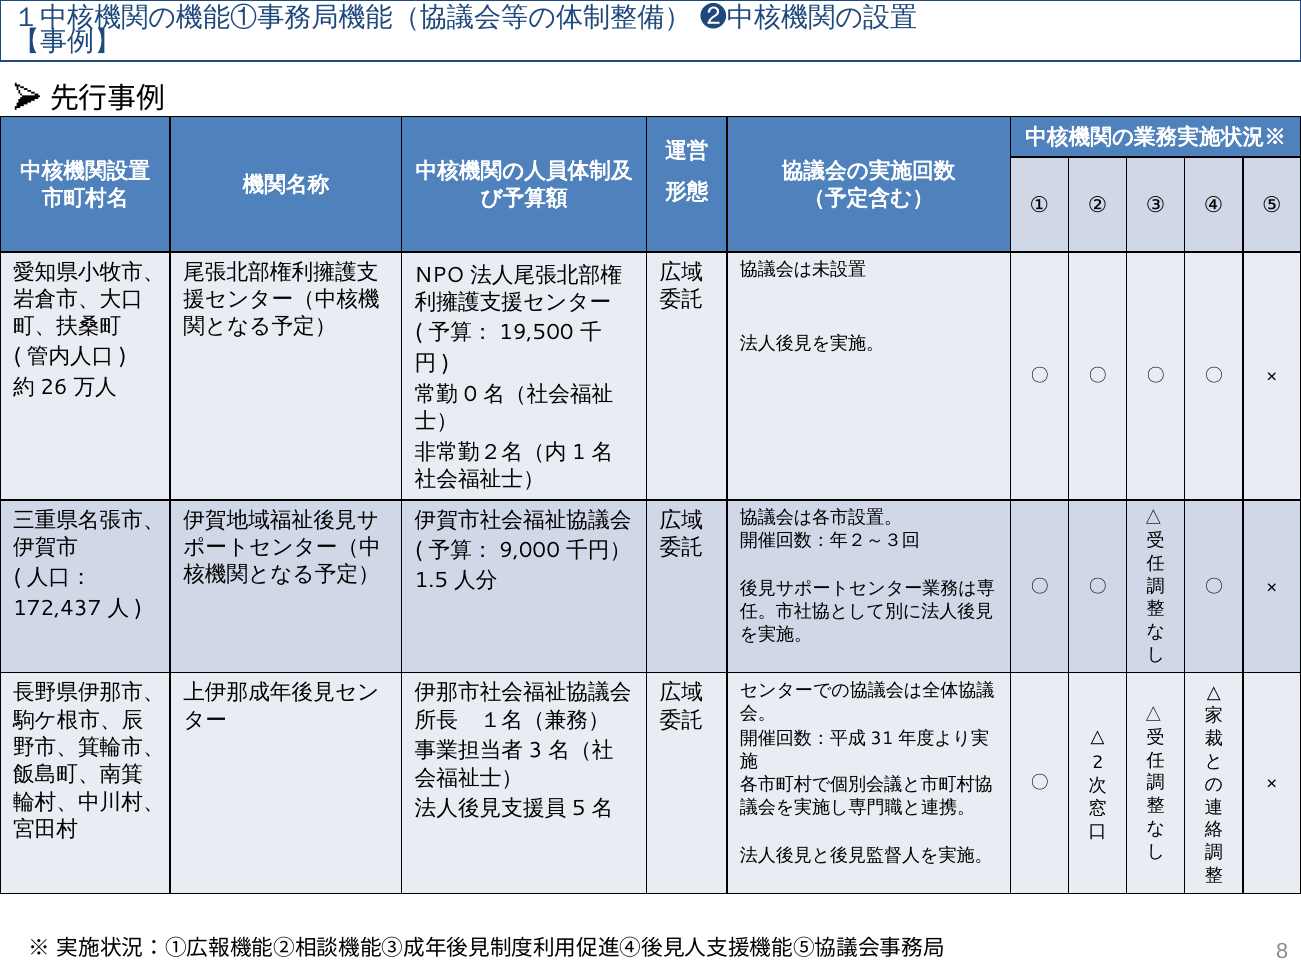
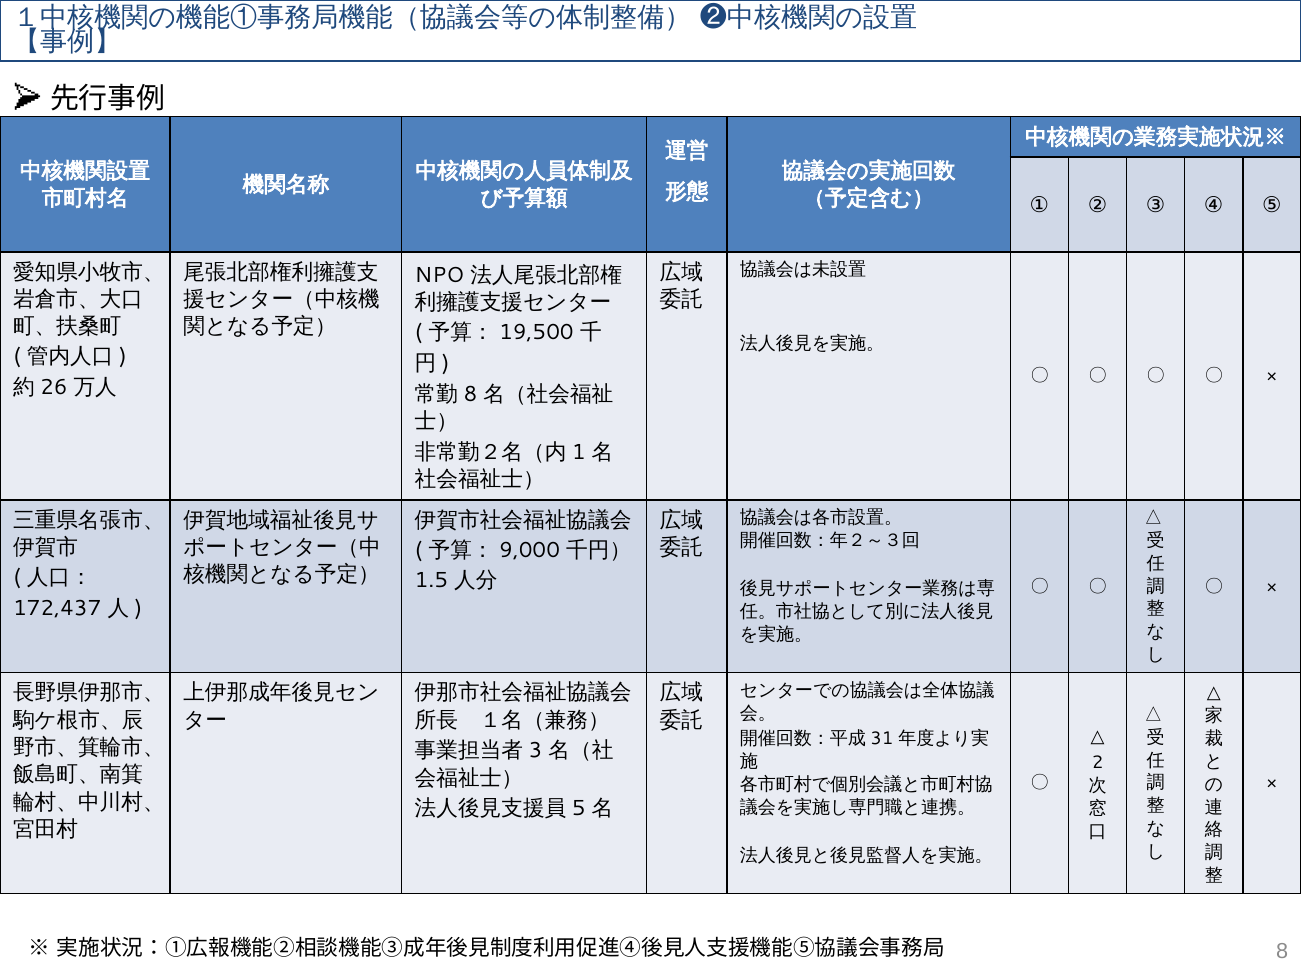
0 at (470, 394): 0 -> 8
